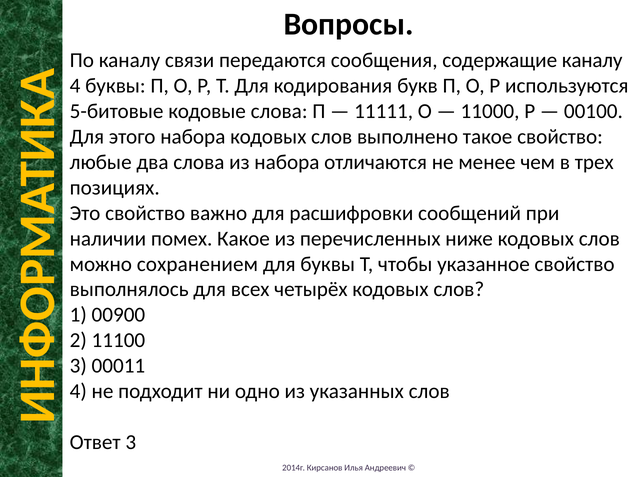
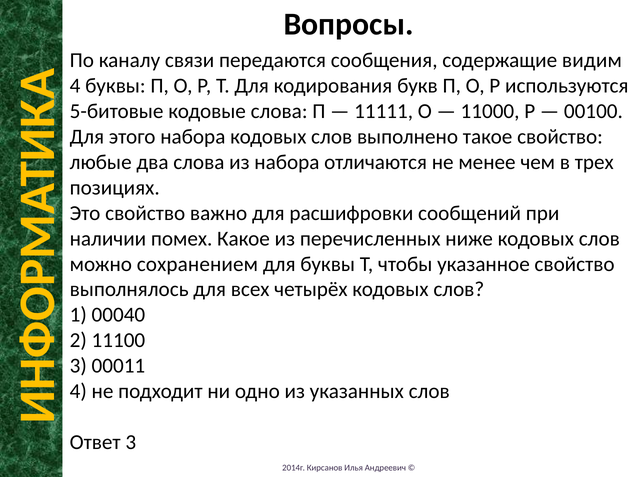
содержащие каналу: каналу -> видим
00900: 00900 -> 00040
